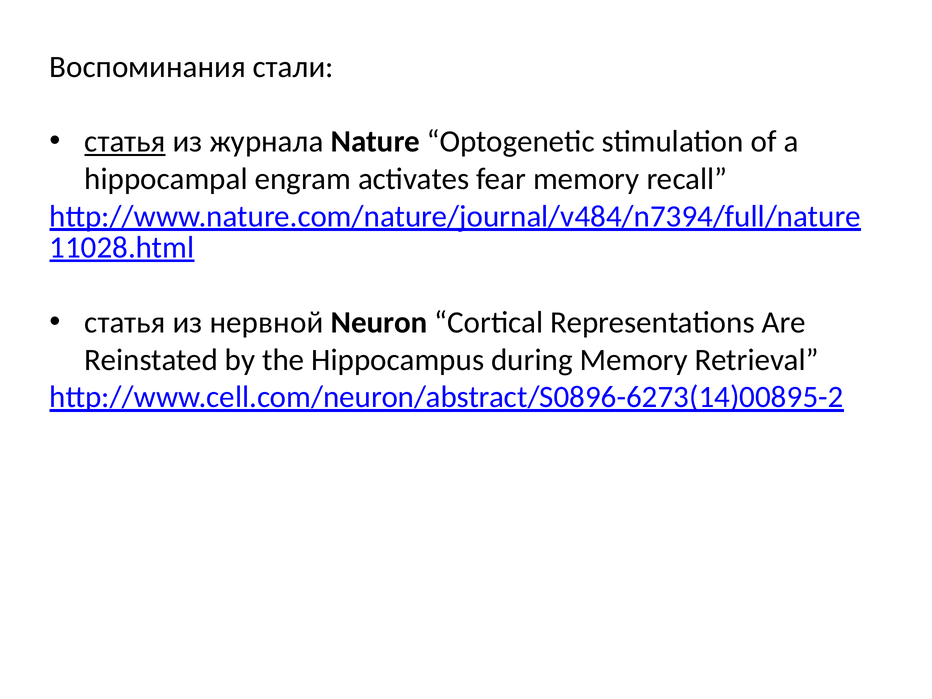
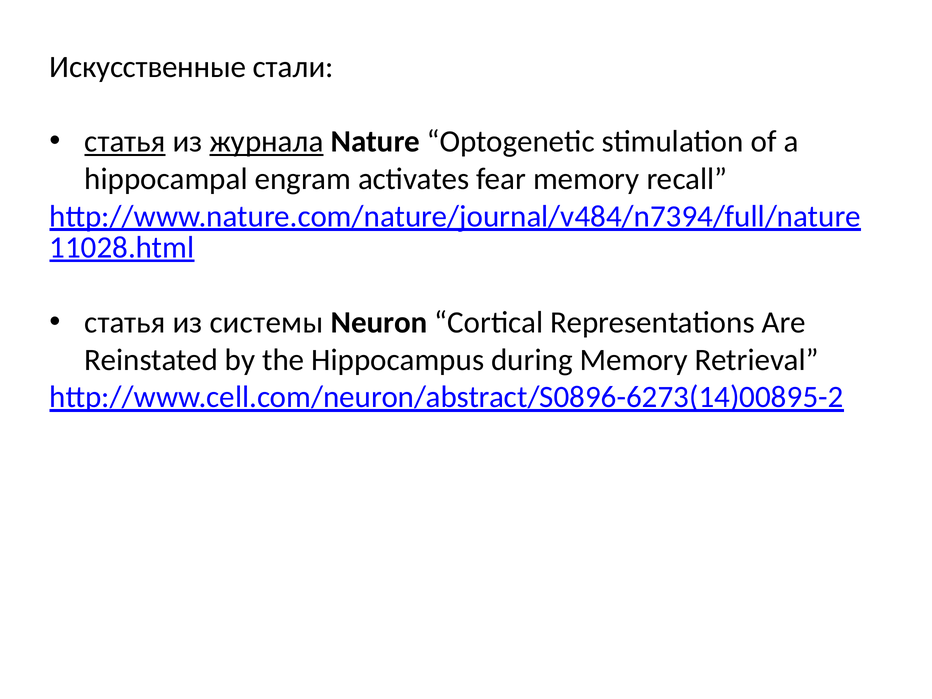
Воспоминания: Воспоминания -> Искусственные
журнала underline: none -> present
нервной: нервной -> системы
